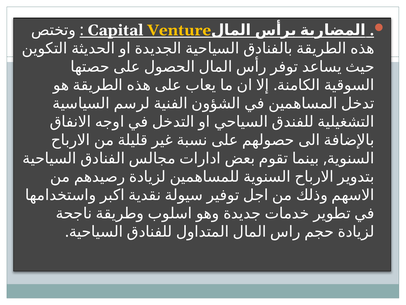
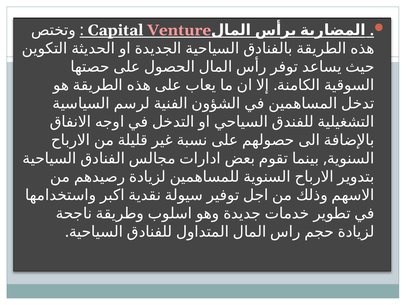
Venture colour: yellow -> pink
